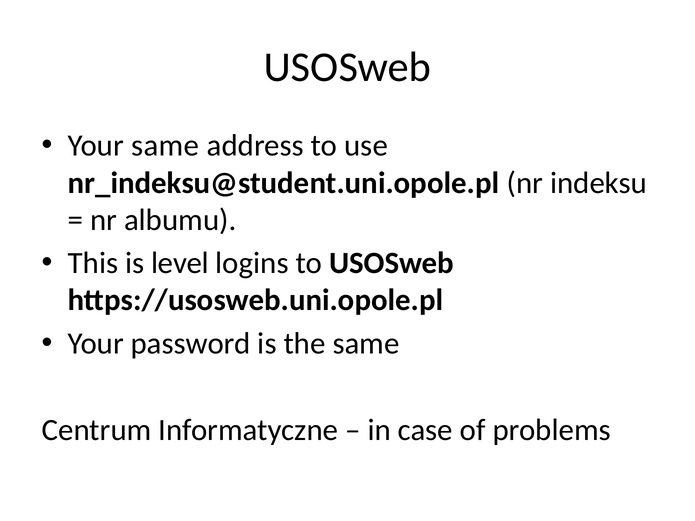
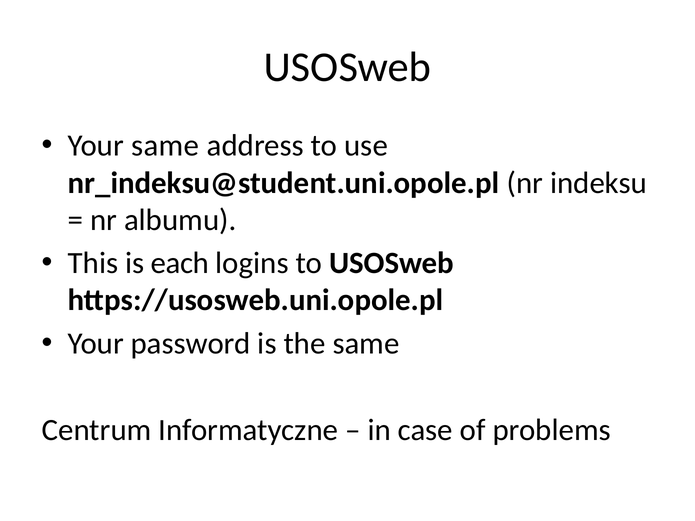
level: level -> each
